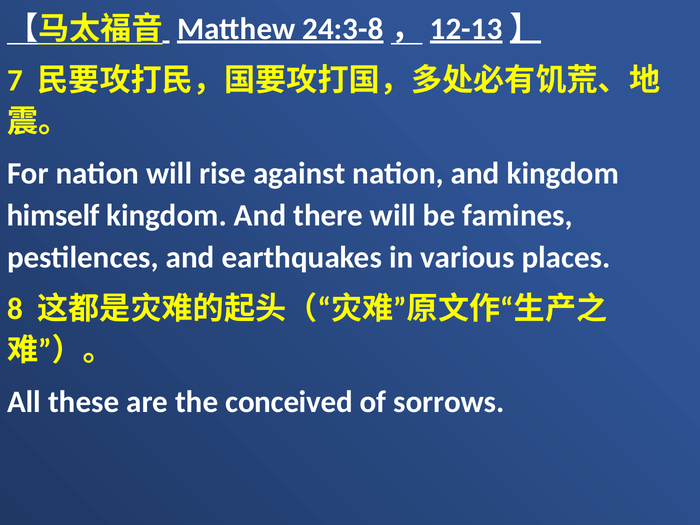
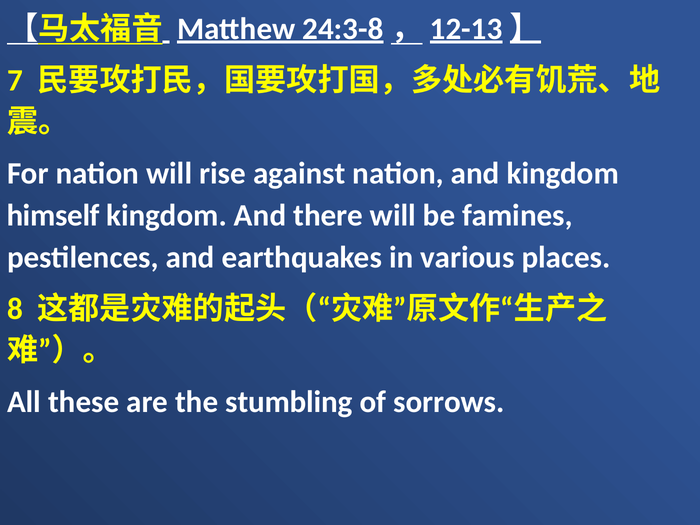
conceived: conceived -> stumbling
